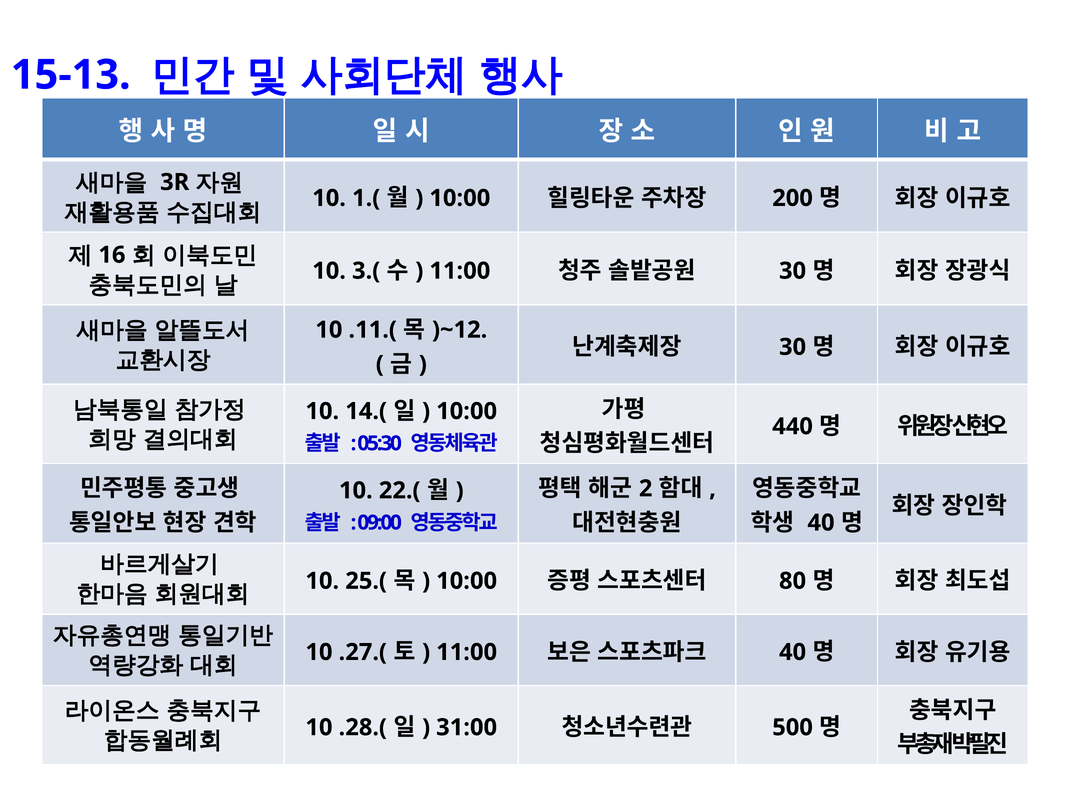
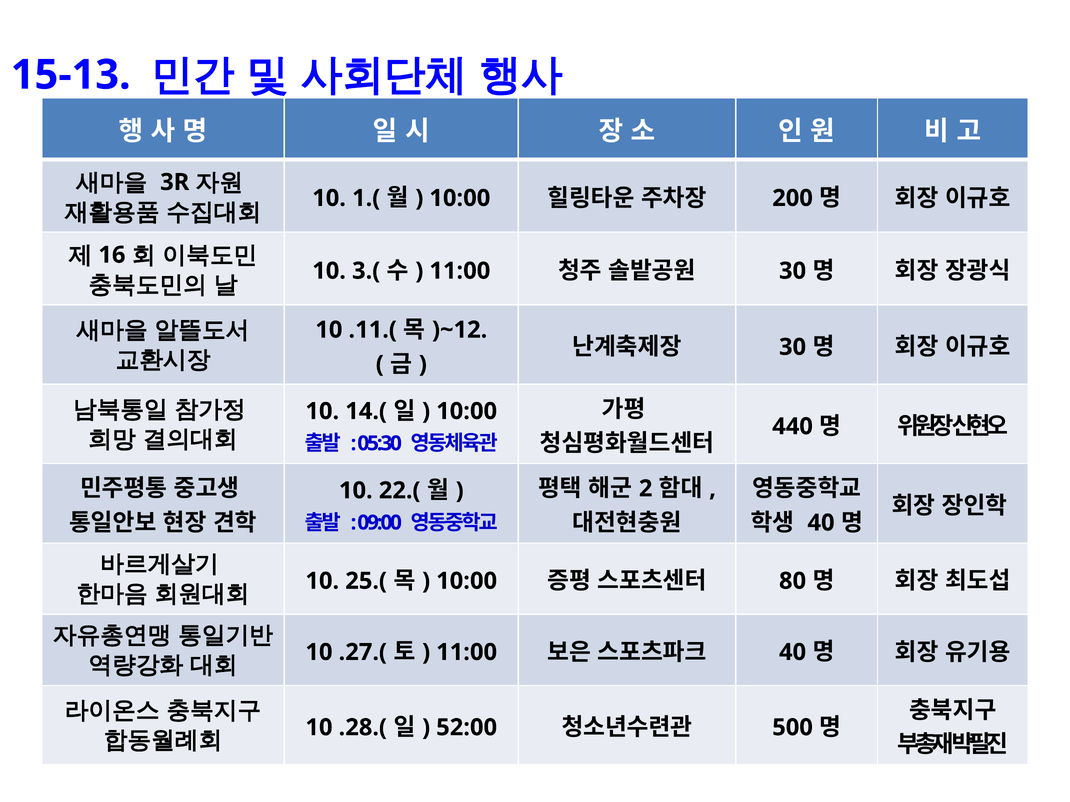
31:00: 31:00 -> 52:00
